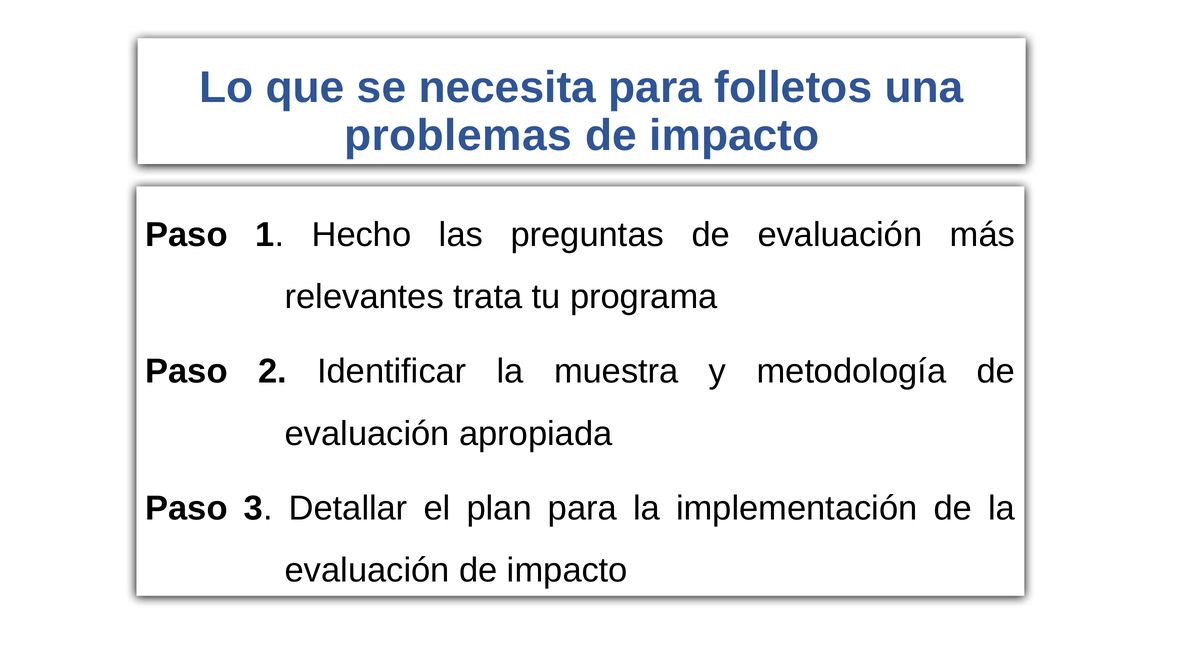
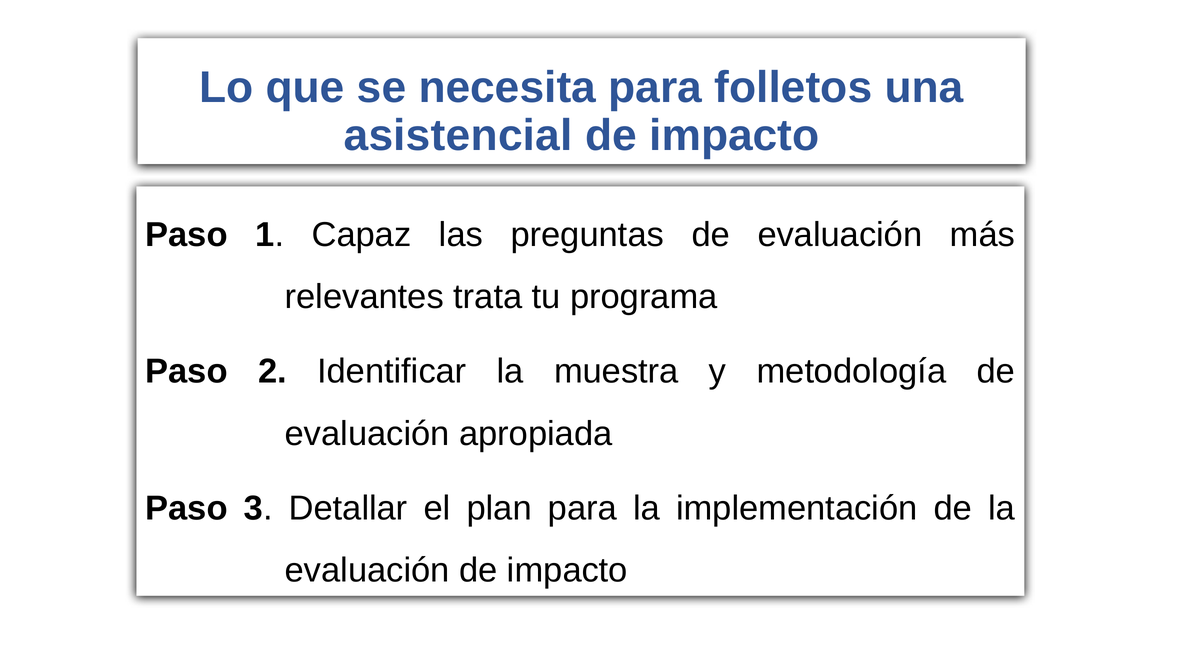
problemas: problemas -> asistencial
Hecho: Hecho -> Capaz
